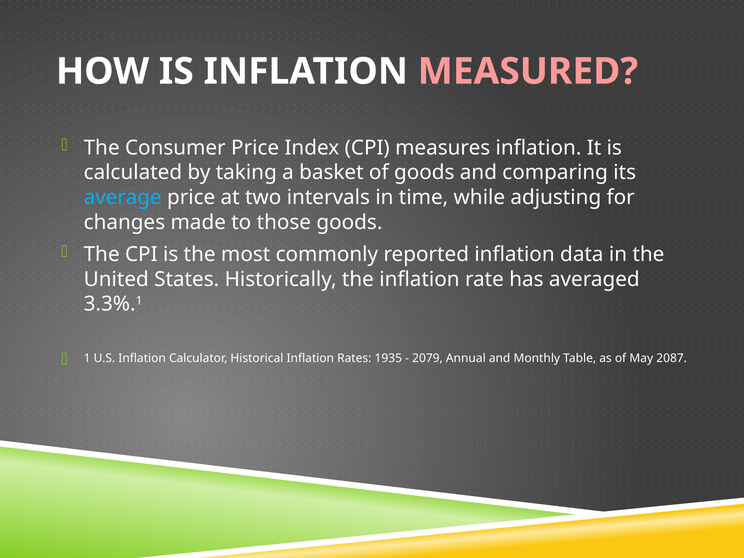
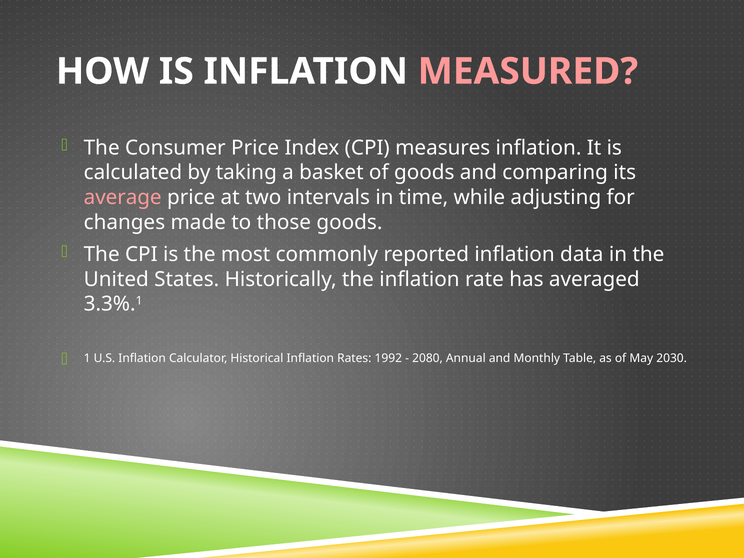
average colour: light blue -> pink
1935: 1935 -> 1992
2079: 2079 -> 2080
2087: 2087 -> 2030
